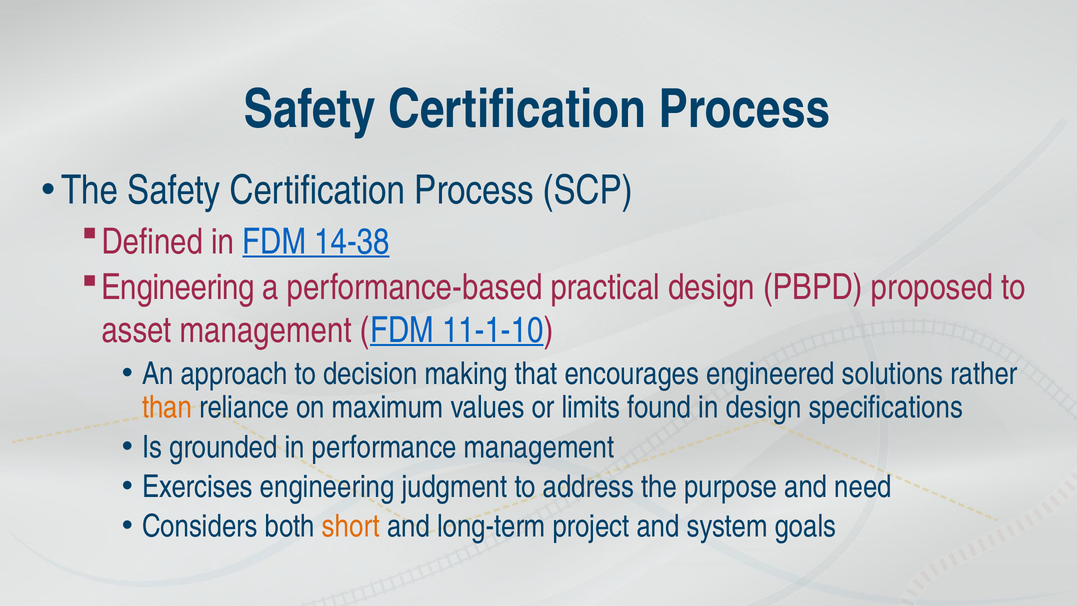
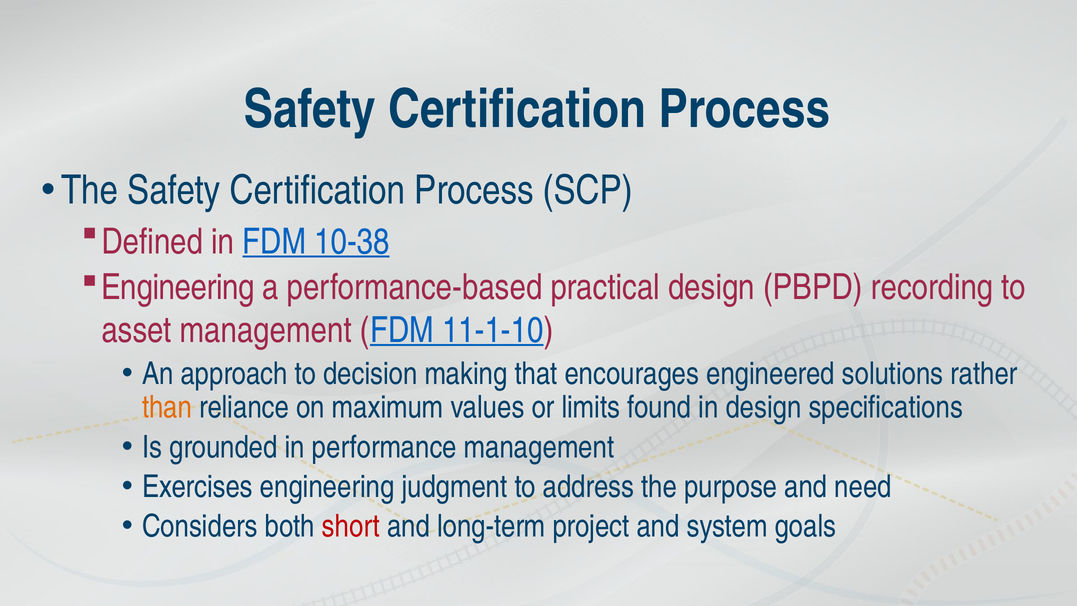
14-38: 14-38 -> 10-38
proposed: proposed -> recording
short colour: orange -> red
